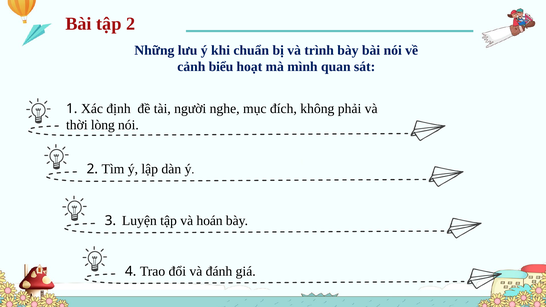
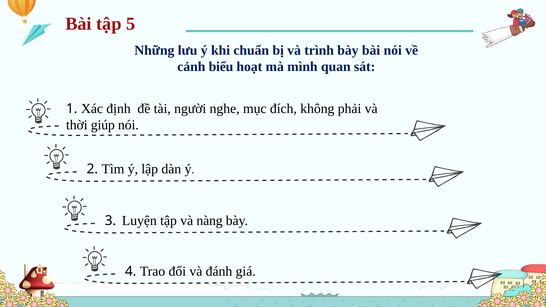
tập 2: 2 -> 5
lòng: lòng -> giúp
hoán: hoán -> nàng
